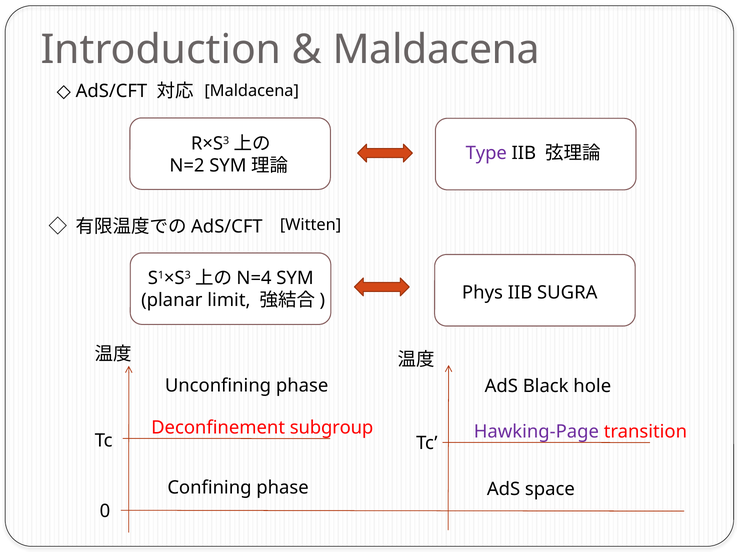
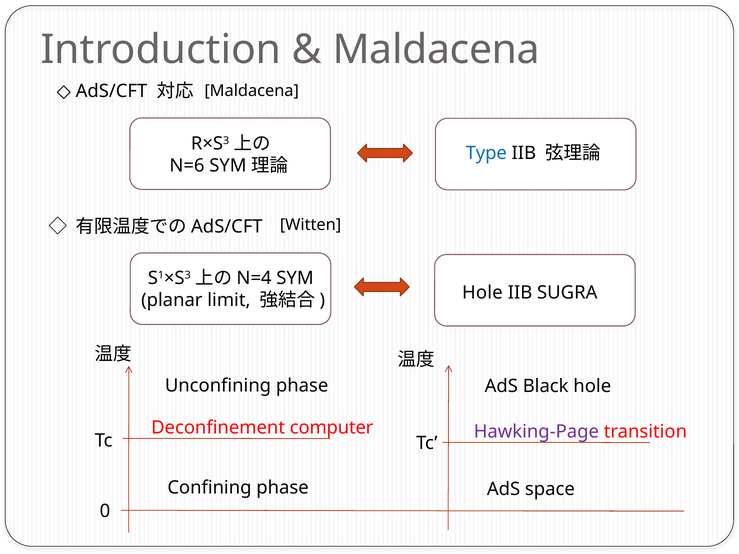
Type colour: purple -> blue
N=2: N=2 -> N=6
Phys at (482, 293): Phys -> Hole
subgroup: subgroup -> computer
